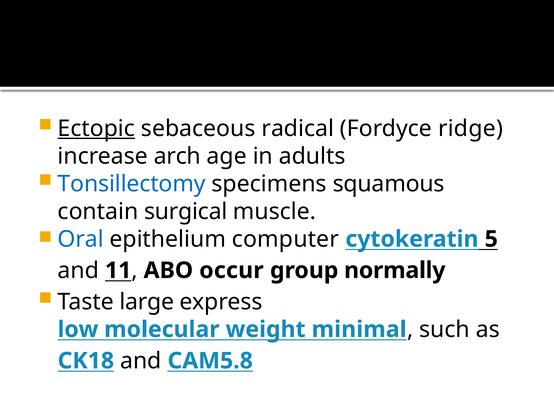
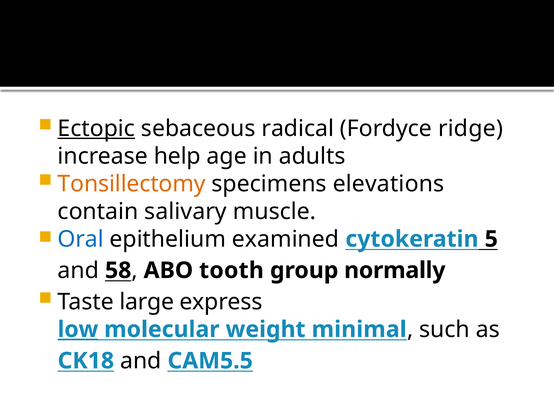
arch: arch -> help
Tonsillectomy colour: blue -> orange
squamous: squamous -> elevations
surgical: surgical -> salivary
computer: computer -> examined
11: 11 -> 58
occur: occur -> tooth
low underline: none -> present
CAM5.8: CAM5.8 -> CAM5.5
